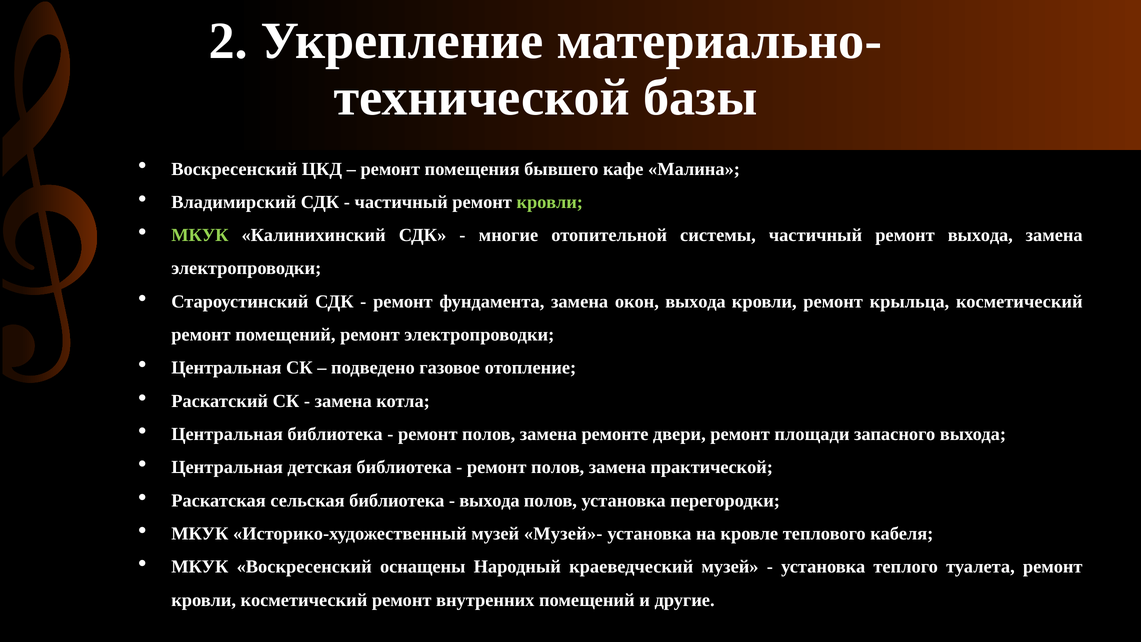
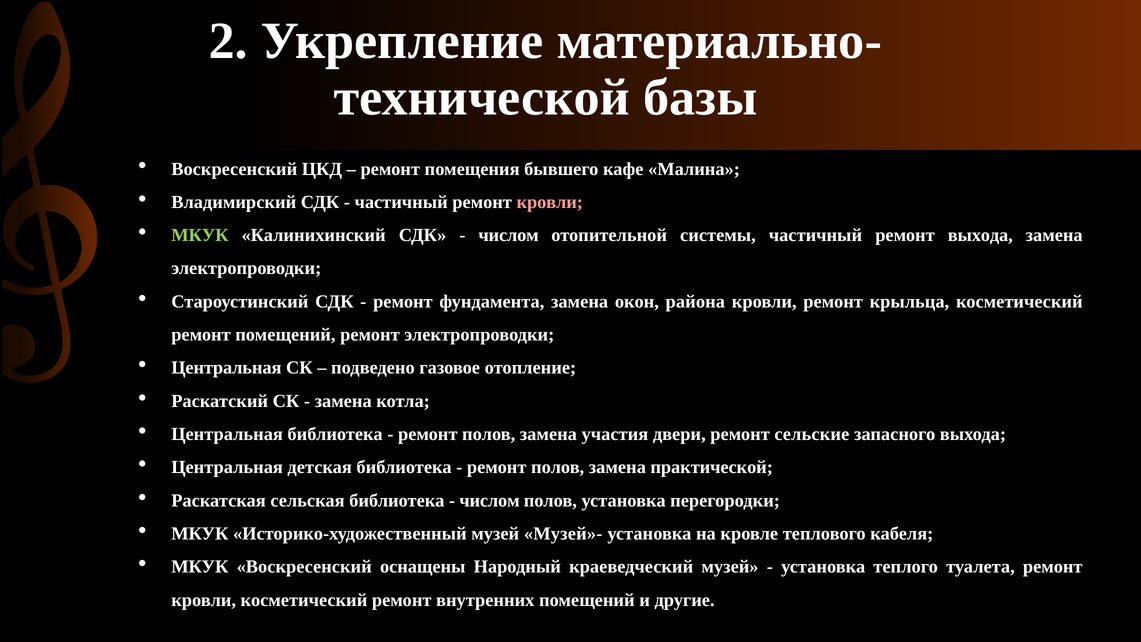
кровли at (550, 202) colour: light green -> pink
многие at (508, 235): многие -> числом
окон выхода: выхода -> района
ремонте: ремонте -> участия
площади: площади -> сельские
выхода at (490, 500): выхода -> числом
